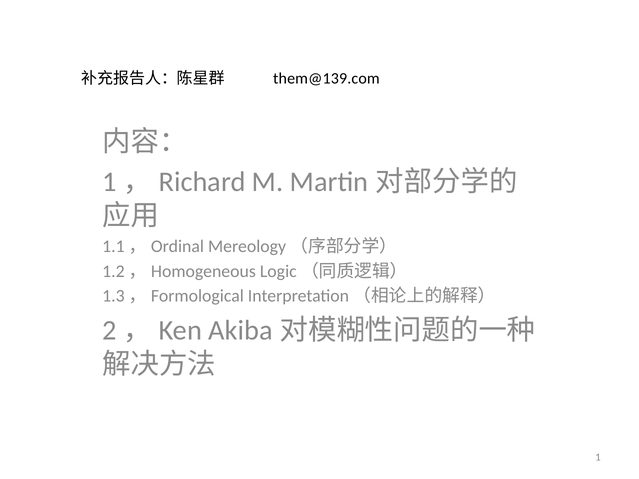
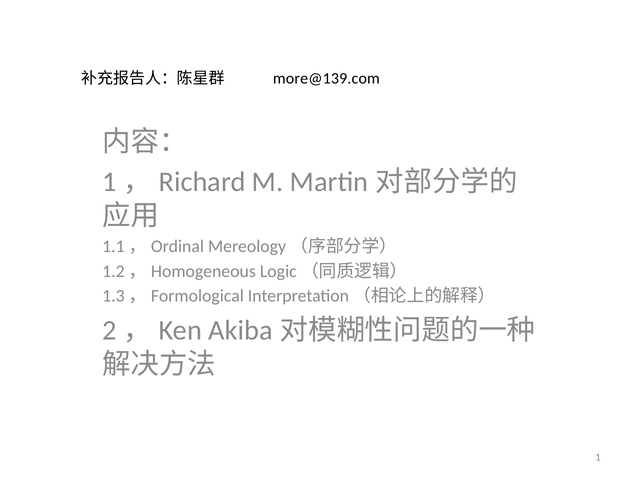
them@139.com: them@139.com -> more@139.com
